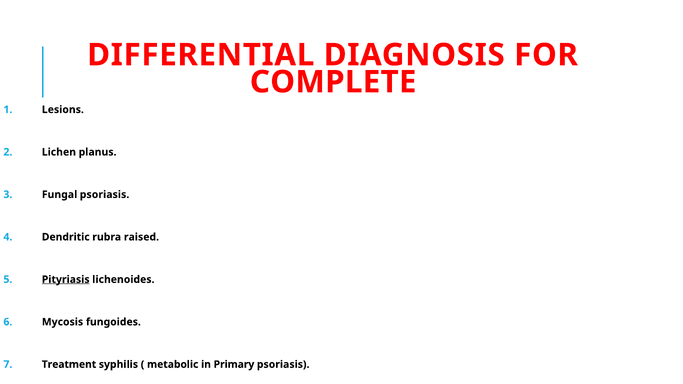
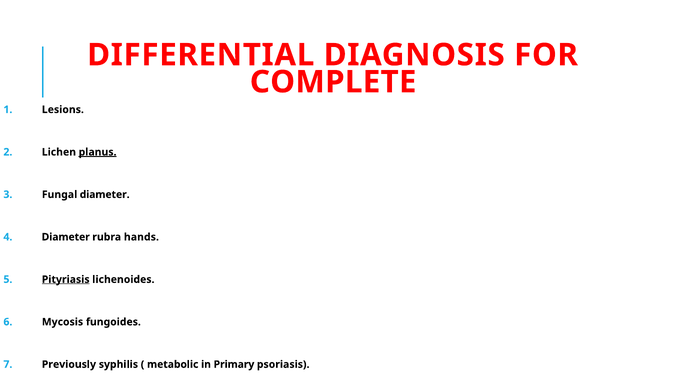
planus underline: none -> present
Fungal psoriasis: psoriasis -> diameter
Dendritic at (66, 237): Dendritic -> Diameter
raised: raised -> hands
Treatment: Treatment -> Previously
